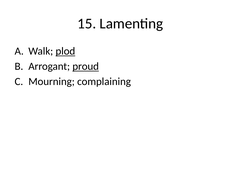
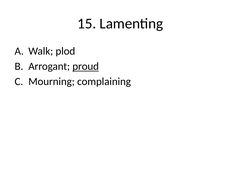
plod underline: present -> none
